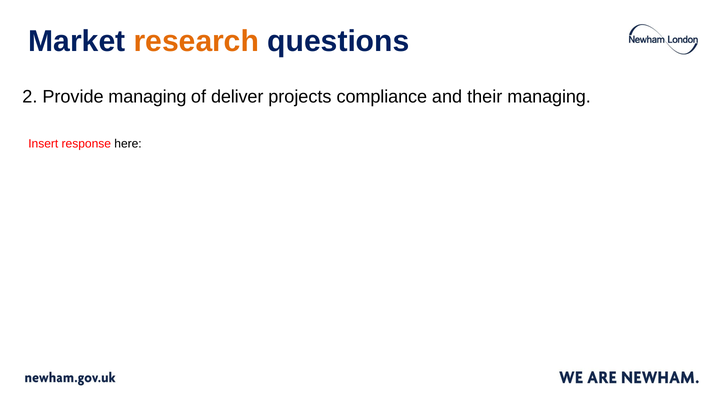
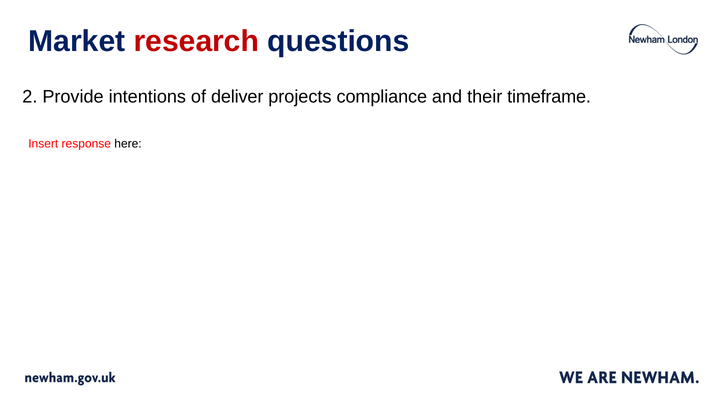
research colour: orange -> red
Provide managing: managing -> intentions
their managing: managing -> timeframe
